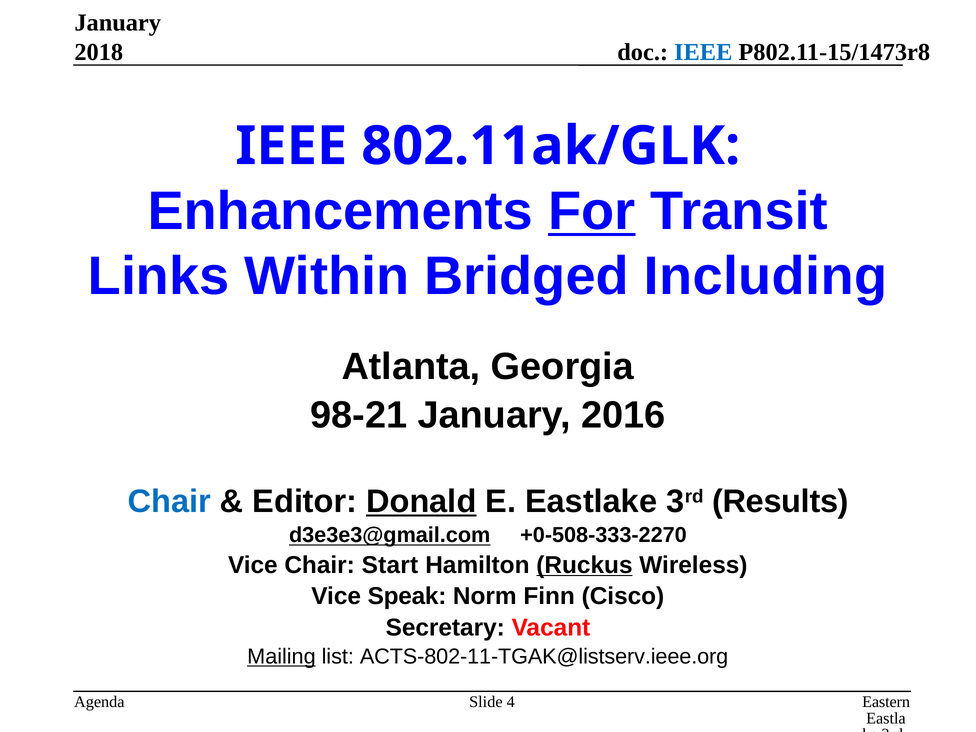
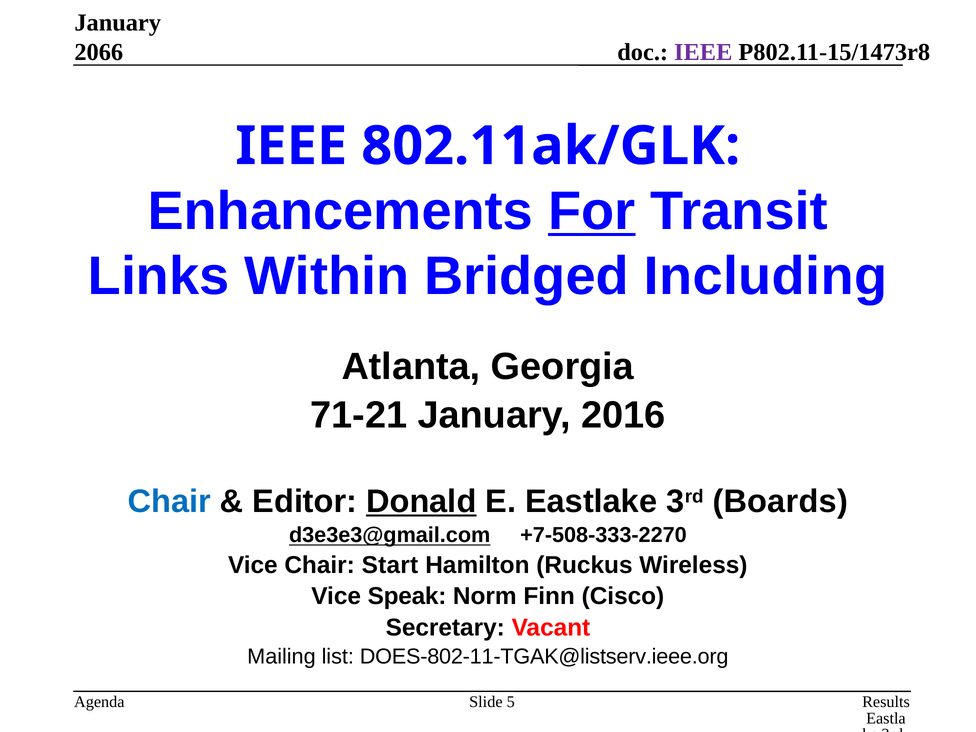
2018: 2018 -> 2066
IEEE at (703, 52) colour: blue -> purple
98-21: 98-21 -> 71-21
Results: Results -> Boards
+0-508-333-2270: +0-508-333-2270 -> +7-508-333-2270
Ruckus underline: present -> none
Mailing underline: present -> none
ACTS-802-11-TGAK@listserv.ieee.org: ACTS-802-11-TGAK@listserv.ieee.org -> DOES-802-11-TGAK@listserv.ieee.org
Eastern: Eastern -> Results
4: 4 -> 5
